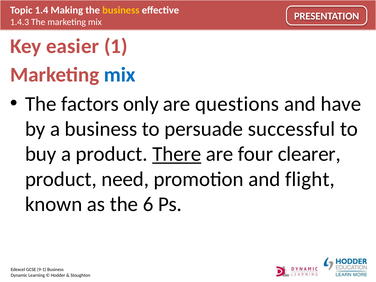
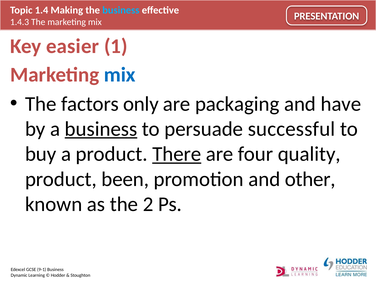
business at (121, 10) colour: yellow -> light blue
questions: questions -> packaging
business at (101, 129) underline: none -> present
clearer: clearer -> quality
need: need -> been
flight: flight -> other
6: 6 -> 2
